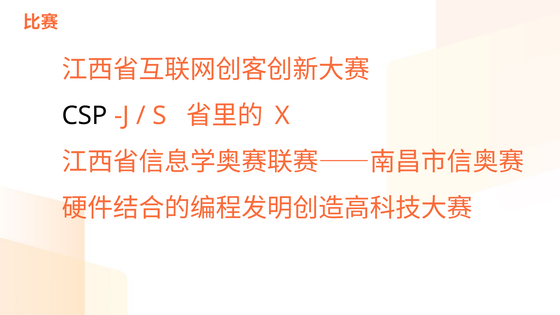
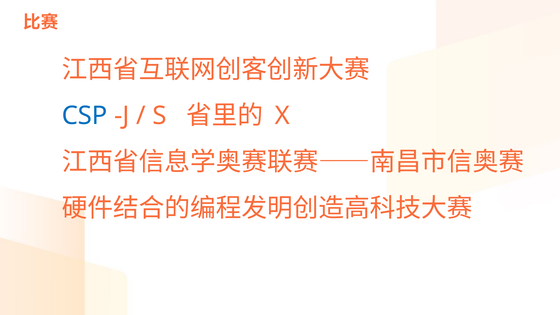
CSP colour: black -> blue
